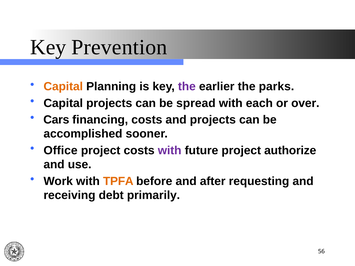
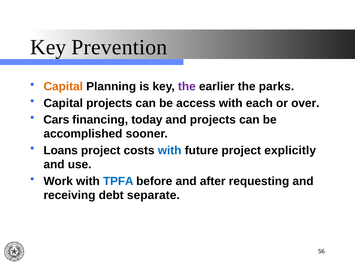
spread: spread -> access
financing costs: costs -> today
Office: Office -> Loans
with at (170, 151) colour: purple -> blue
authorize: authorize -> explicitly
TPFA colour: orange -> blue
primarily: primarily -> separate
